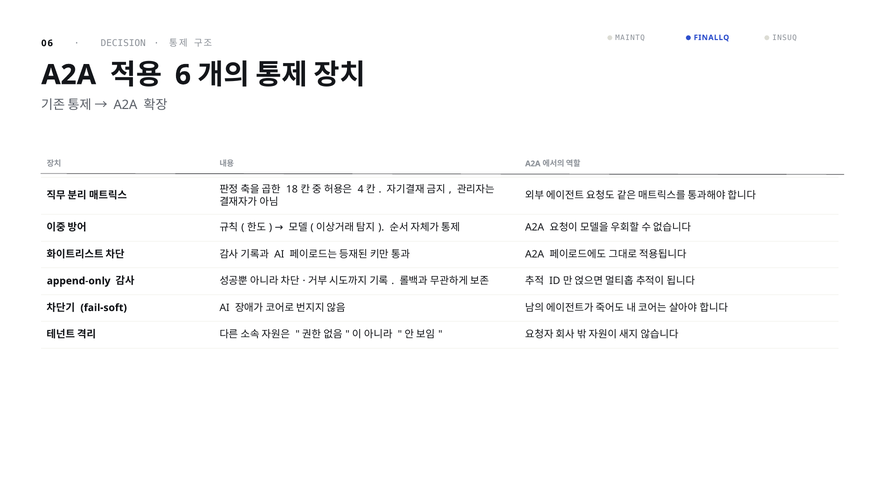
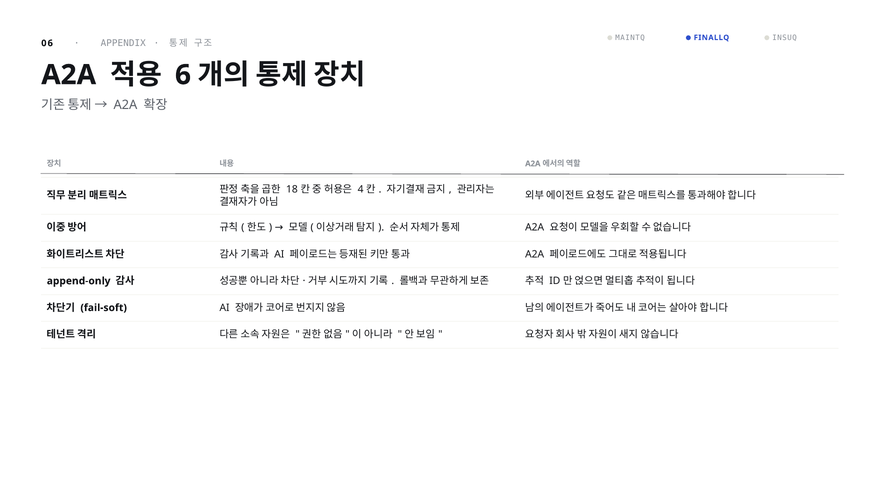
DECISION: DECISION -> APPENDIX
